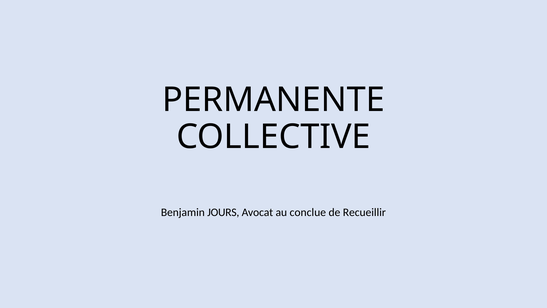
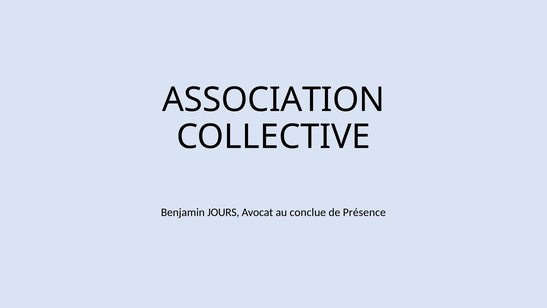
PERMANENTE: PERMANENTE -> ASSOCIATION
Recueillir: Recueillir -> Présence
